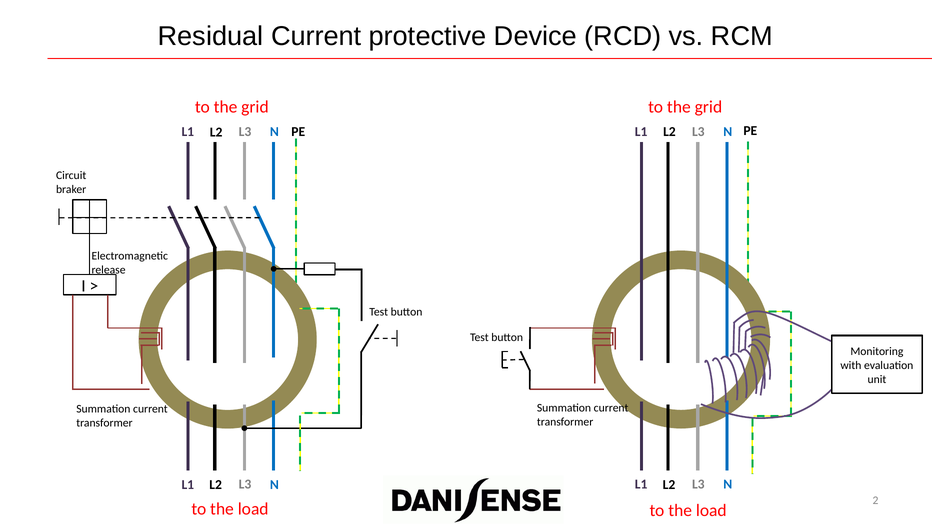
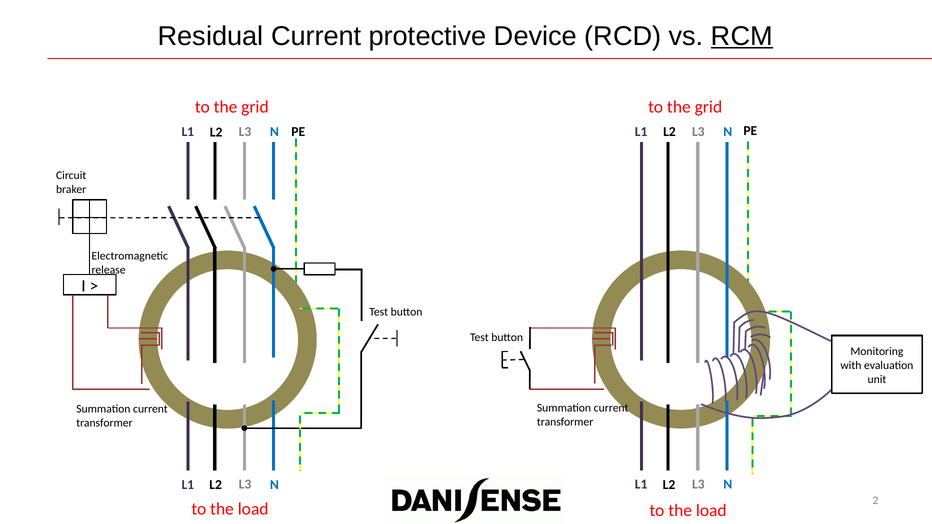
RCM underline: none -> present
